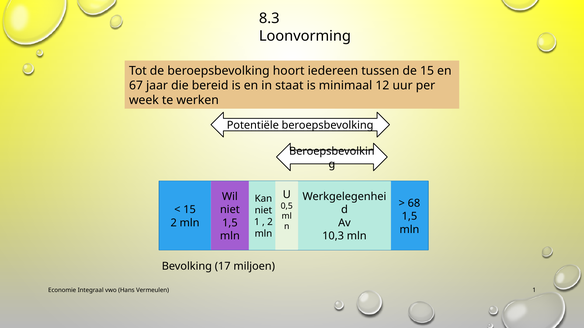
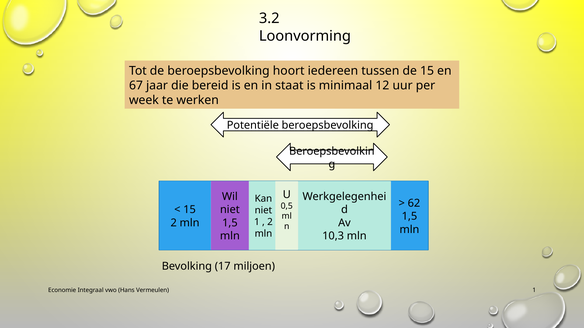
8.3: 8.3 -> 3.2
68: 68 -> 62
